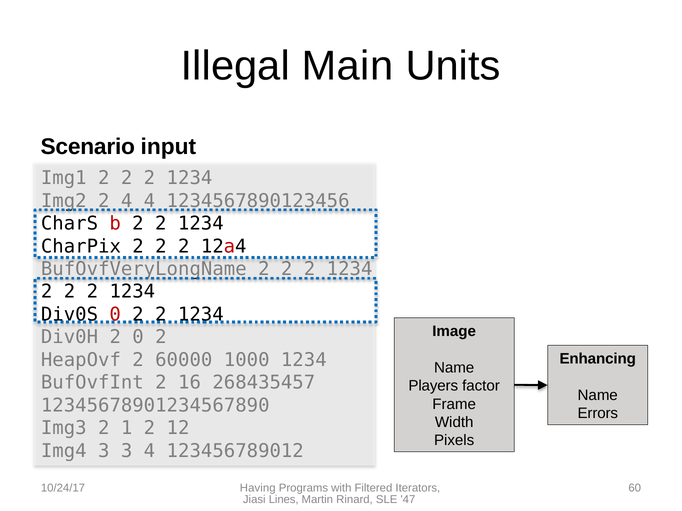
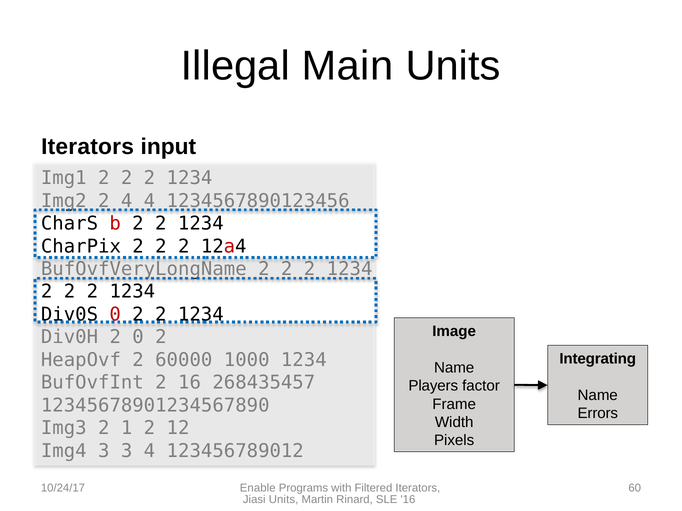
Scenario at (88, 147): Scenario -> Iterators
Enhancing: Enhancing -> Integrating
Having: Having -> Enable
Jiasi Lines: Lines -> Units
SLE 47: 47 -> 16
